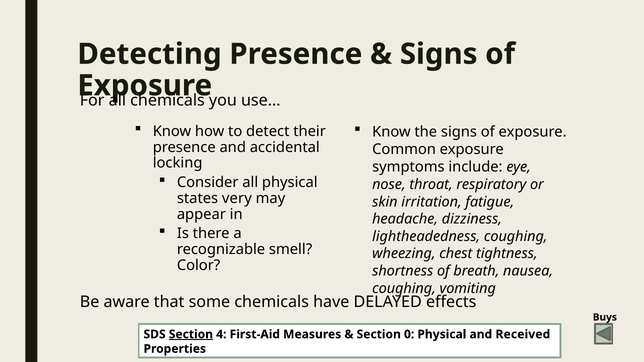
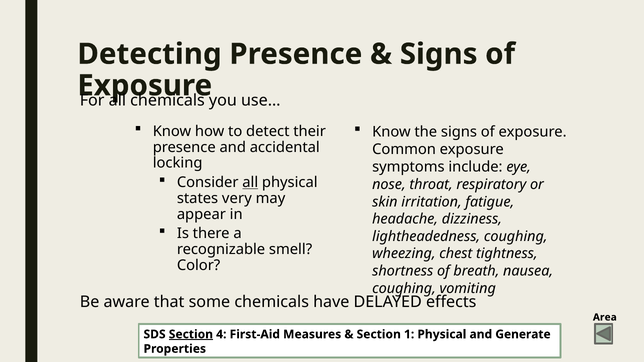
all at (250, 183) underline: none -> present
Buys: Buys -> Area
0: 0 -> 1
Received: Received -> Generate
